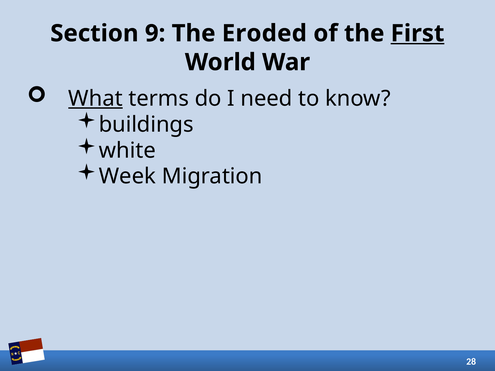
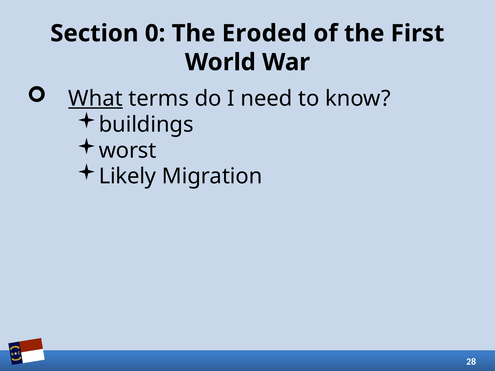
9: 9 -> 0
First underline: present -> none
white: white -> worst
Week: Week -> Likely
